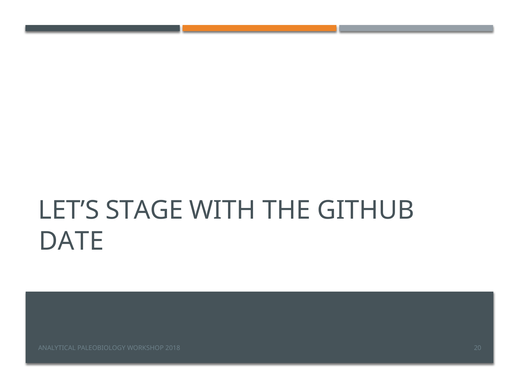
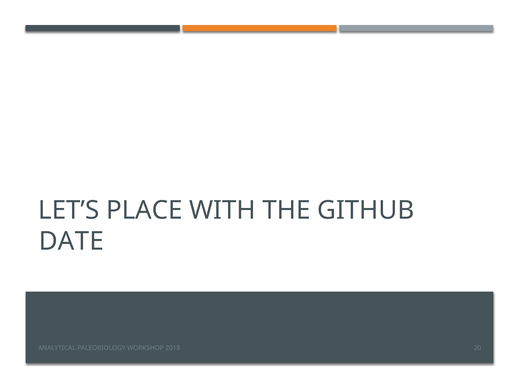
STAGE: STAGE -> PLACE
